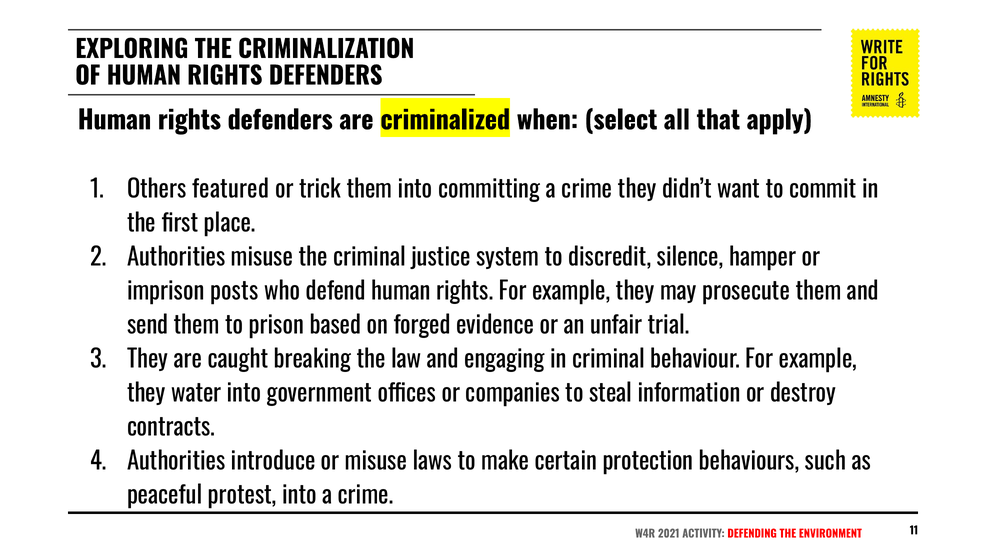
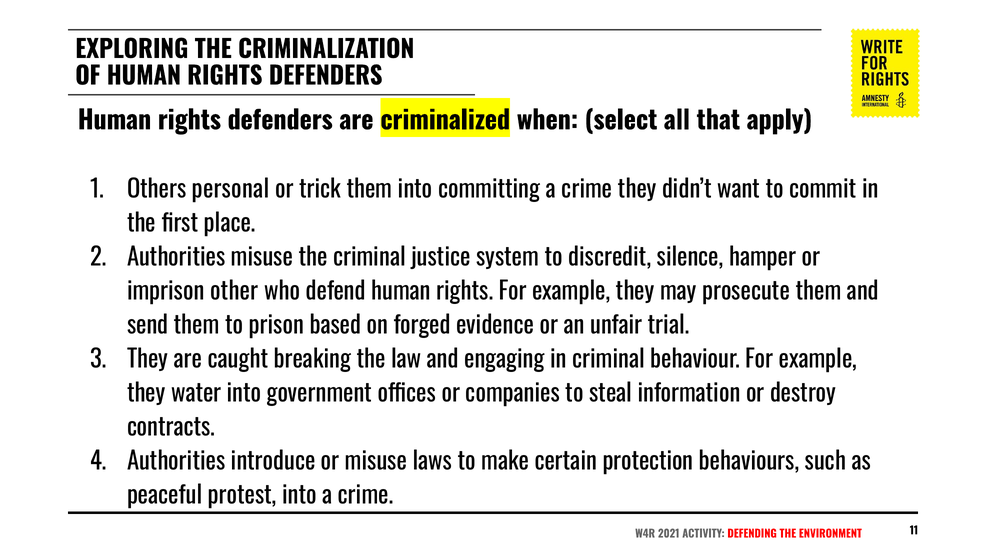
featured: featured -> personal
posts: posts -> other
